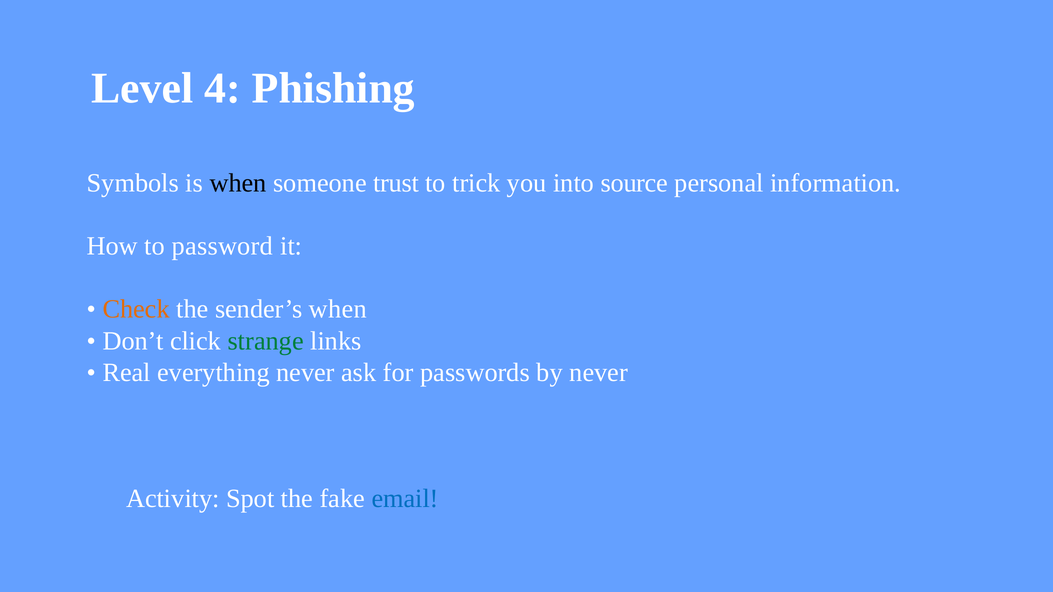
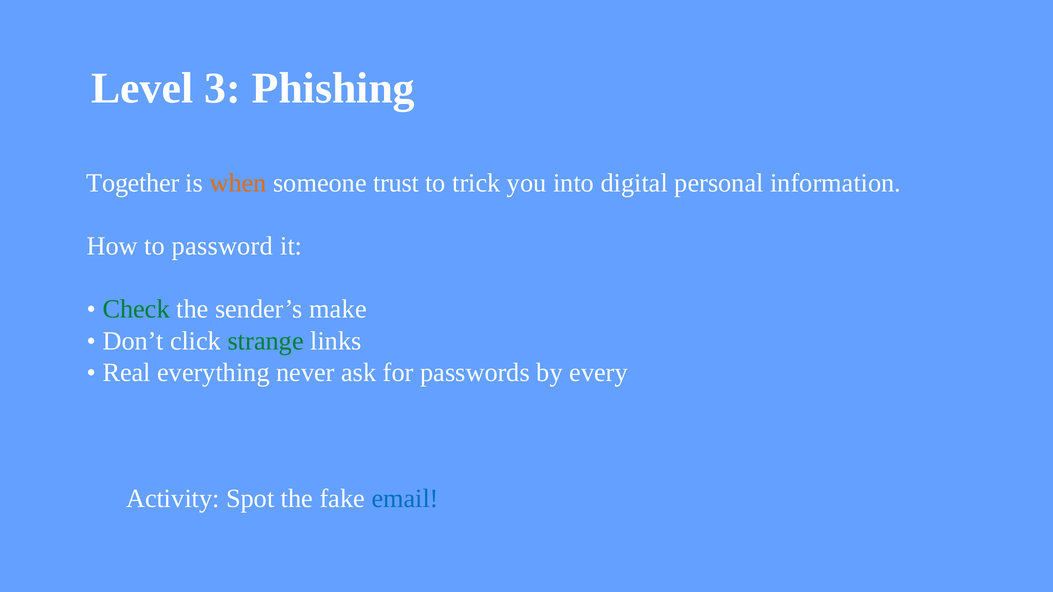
4: 4 -> 3
Symbols: Symbols -> Together
when at (238, 183) colour: black -> orange
source: source -> digital
Check colour: orange -> green
sender’s when: when -> make
by never: never -> every
